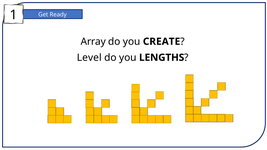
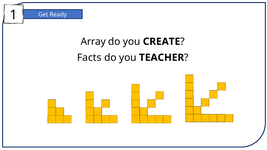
Level: Level -> Facts
LENGTHS: LENGTHS -> TEACHER
